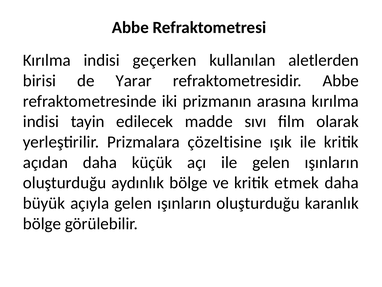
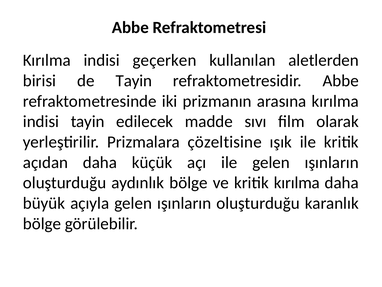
de Yarar: Yarar -> Tayin
kritik etmek: etmek -> kırılma
